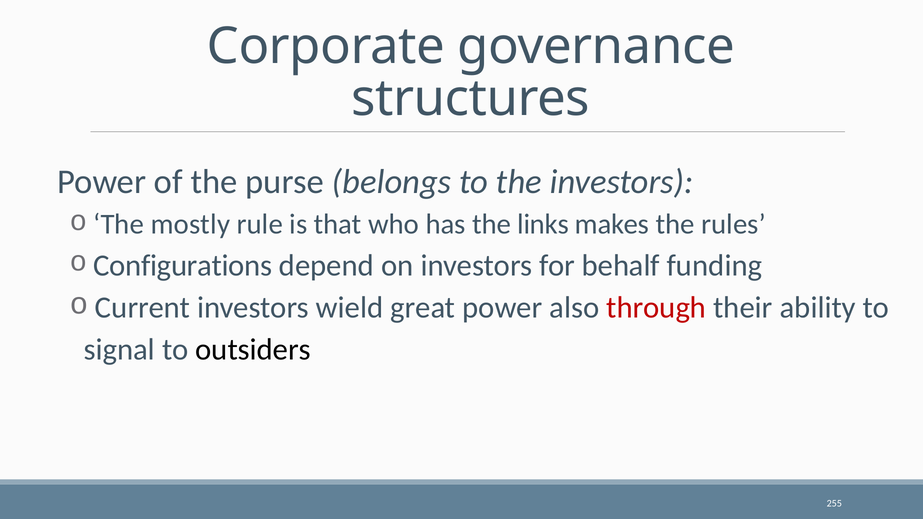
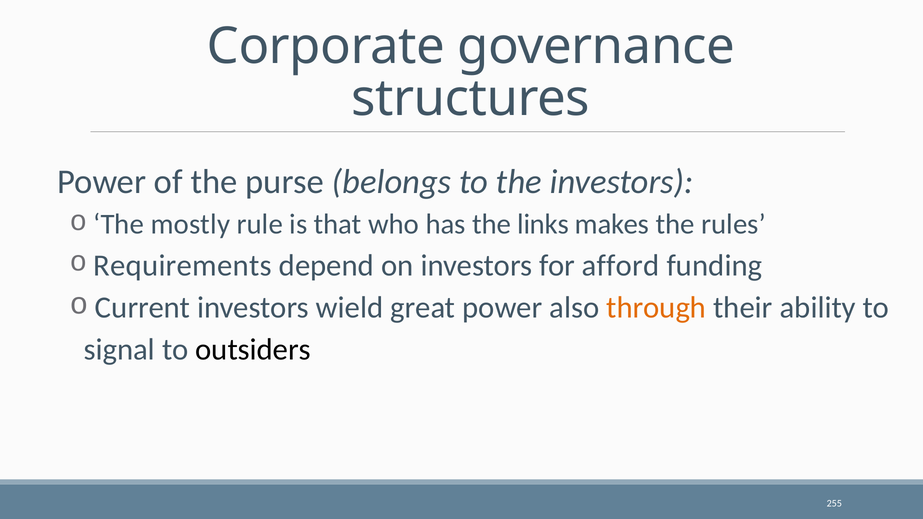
Configurations: Configurations -> Requirements
behalf: behalf -> afford
through colour: red -> orange
